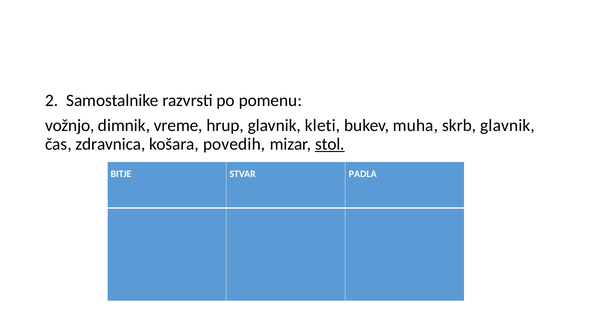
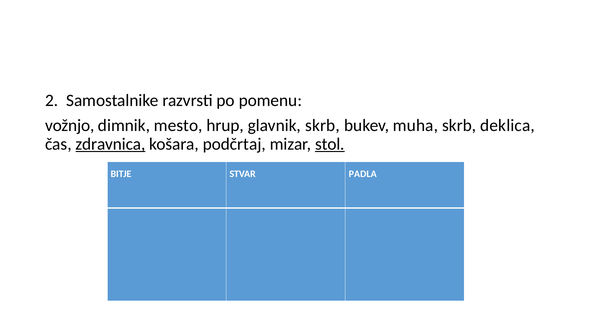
vreme: vreme -> mesto
glavnik kleti: kleti -> skrb
skrb glavnik: glavnik -> deklica
zdravnica underline: none -> present
povedih: povedih -> podčrtaj
